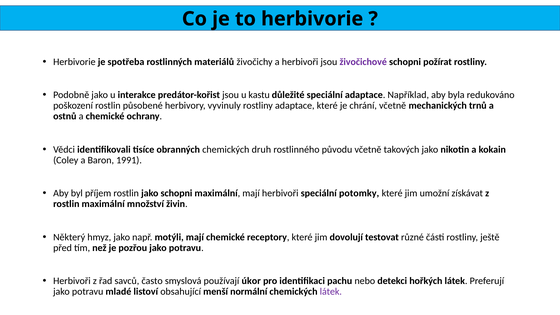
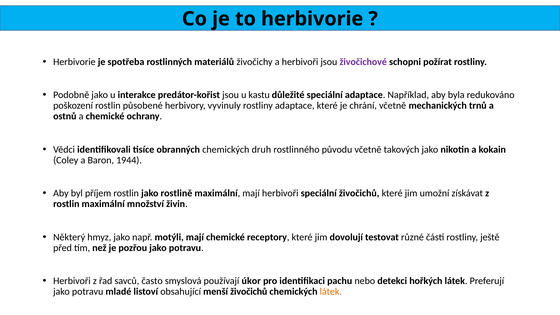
1991: 1991 -> 1944
jako schopni: schopni -> rostlině
speciální potomky: potomky -> živočichů
menší normální: normální -> živočichů
látek at (331, 292) colour: purple -> orange
